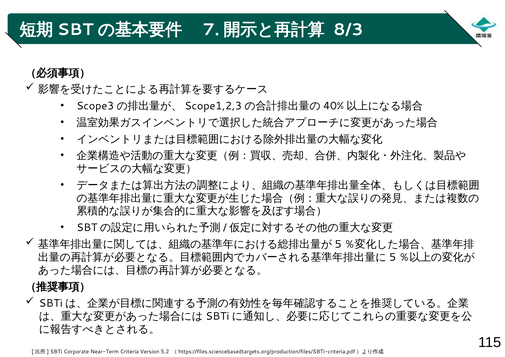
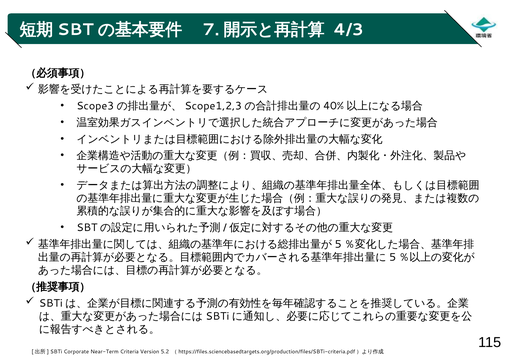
8/3: 8/3 -> 4/3
